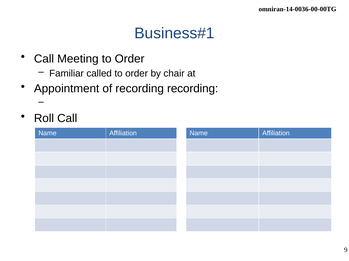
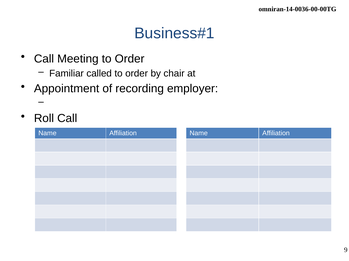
recording recording: recording -> employer
